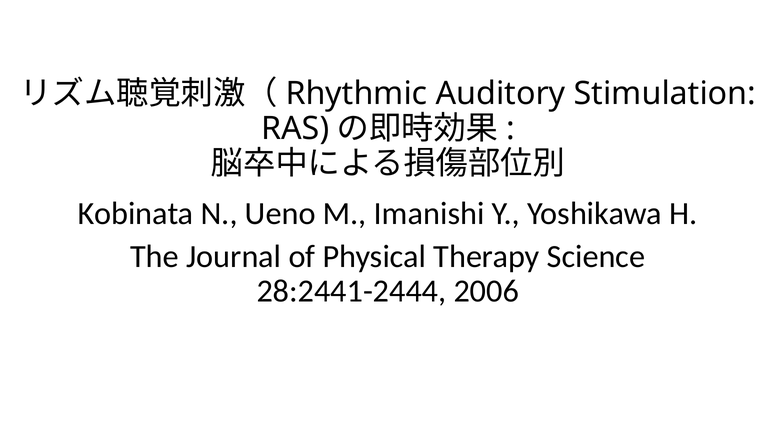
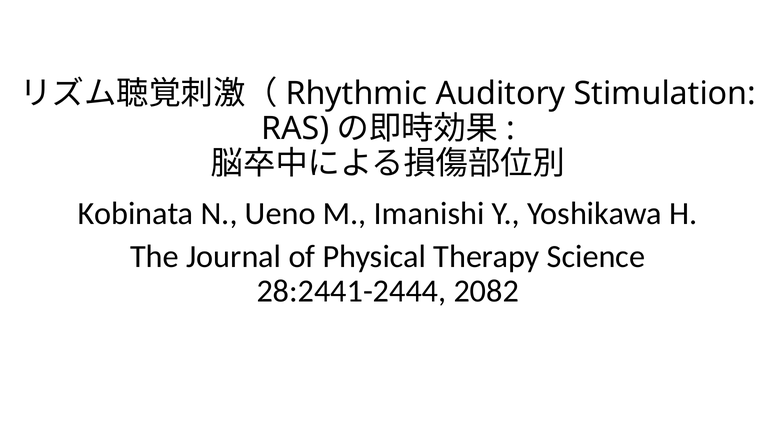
2006: 2006 -> 2082
